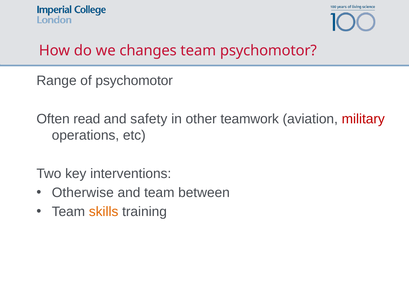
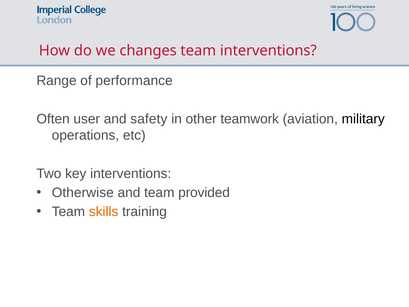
team psychomotor: psychomotor -> interventions
of psychomotor: psychomotor -> performance
read: read -> user
military colour: red -> black
between: between -> provided
